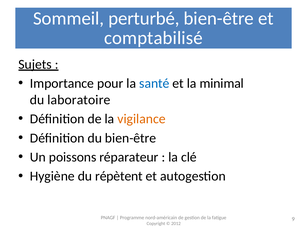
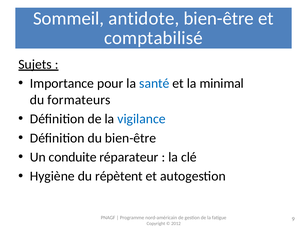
perturbé: perturbé -> antidote
laboratoire: laboratoire -> formateurs
vigilance colour: orange -> blue
poissons: poissons -> conduite
